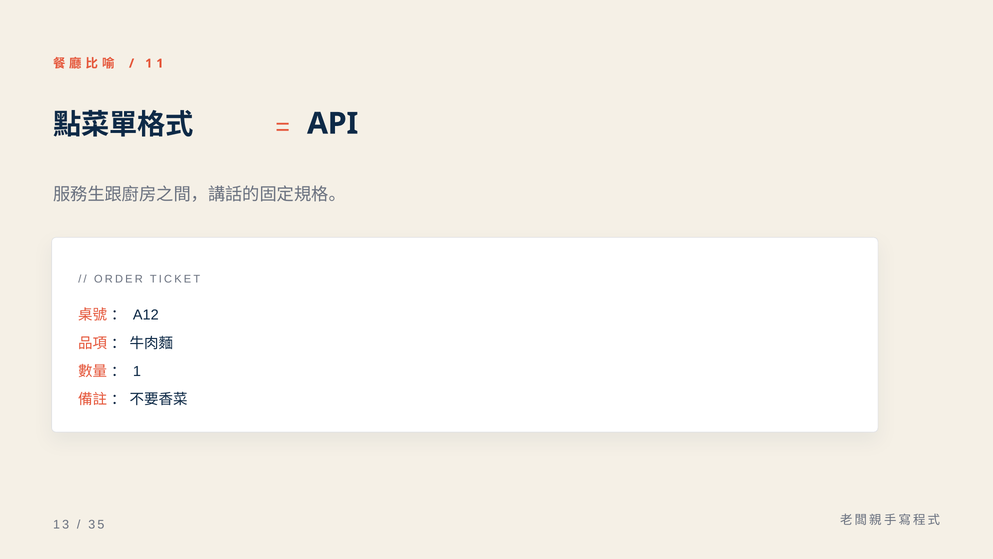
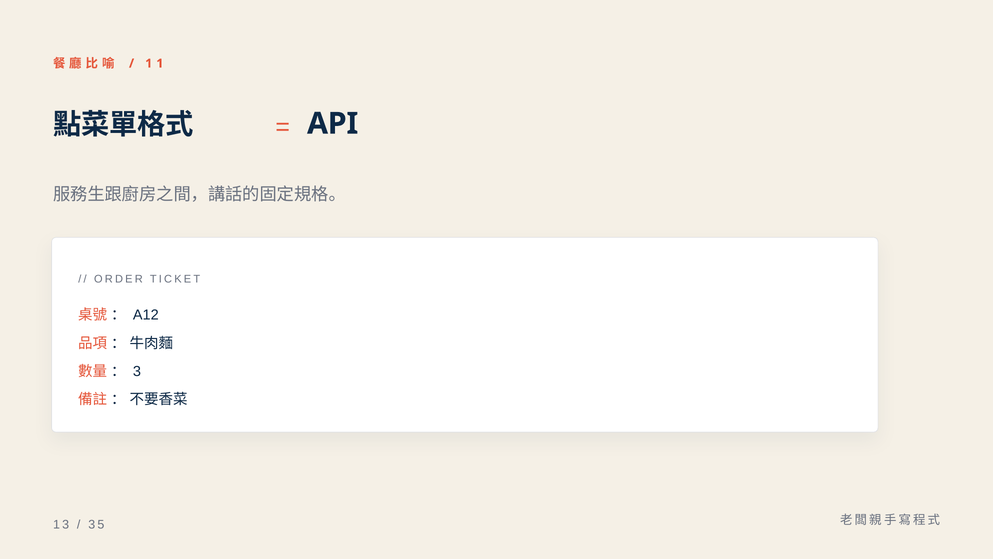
1 at (137, 371): 1 -> 3
